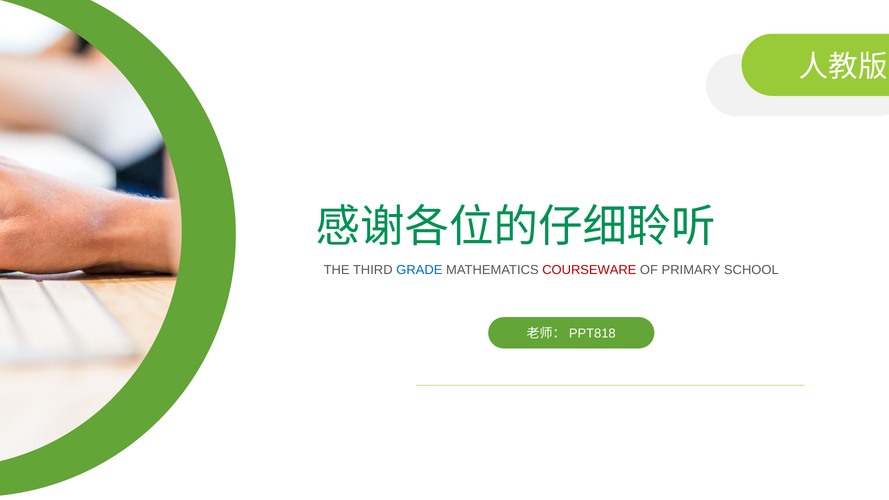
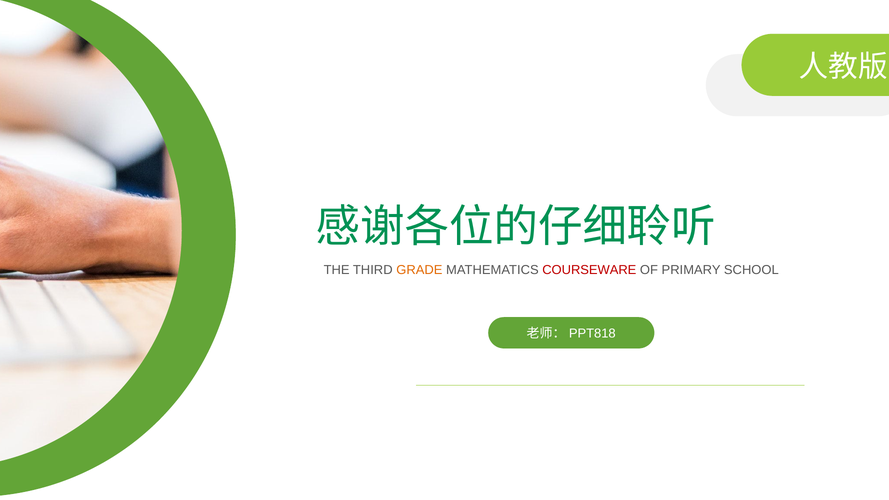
GRADE colour: blue -> orange
